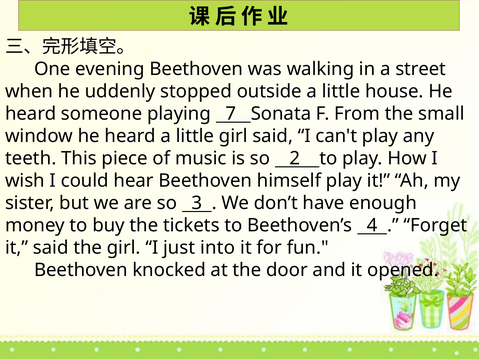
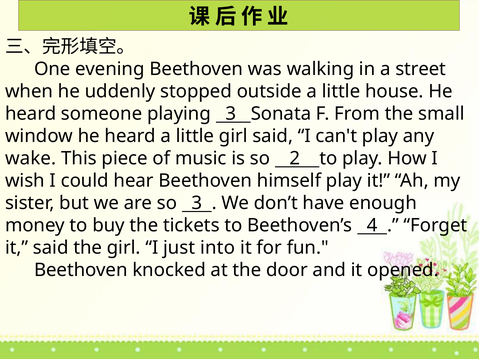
playing 7: 7 -> 3
teeth: teeth -> wake
